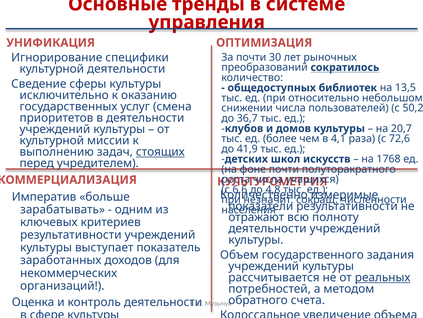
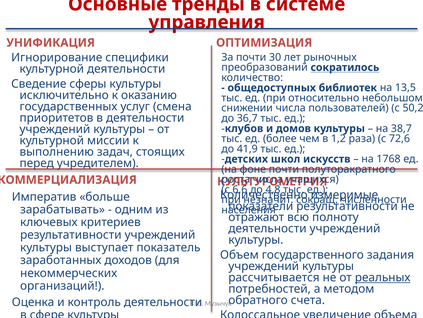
20,7: 20,7 -> 38,7
4,1: 4,1 -> 1,2
стоящих underline: present -> none
